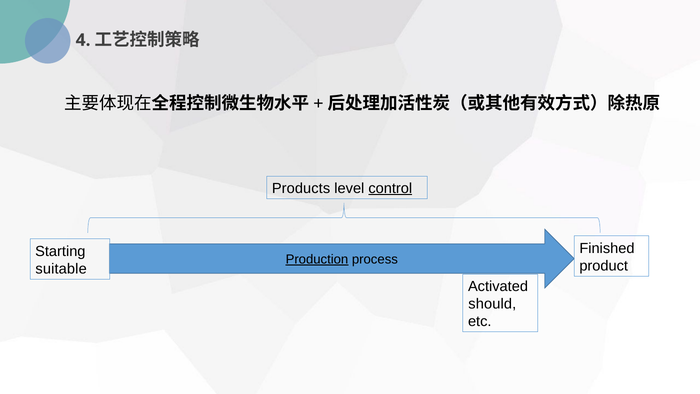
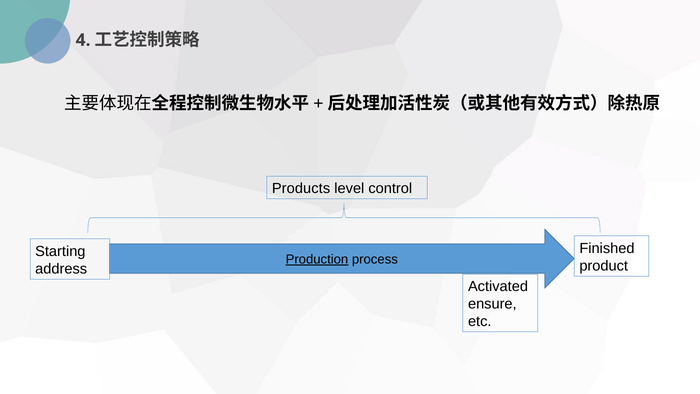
control underline: present -> none
suitable: suitable -> address
should: should -> ensure
